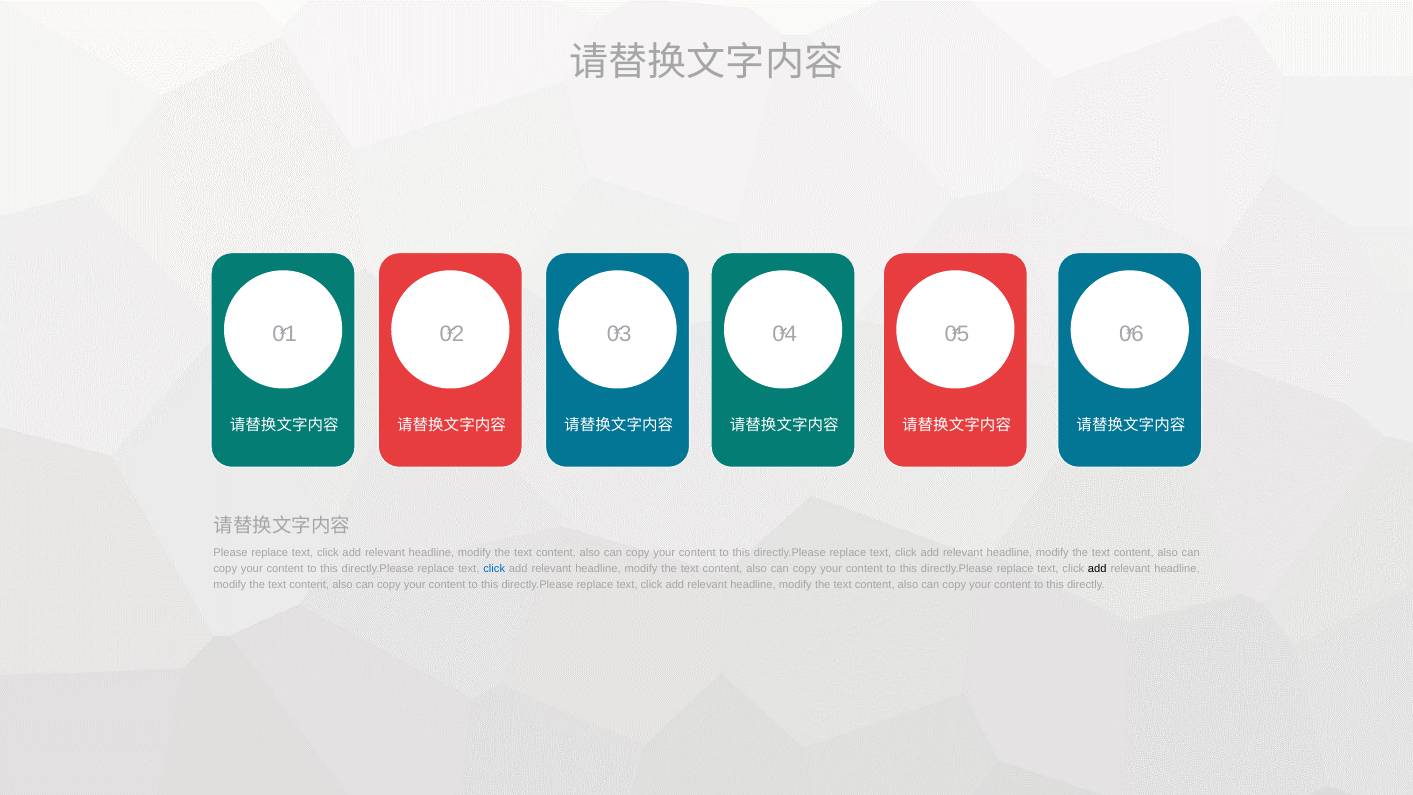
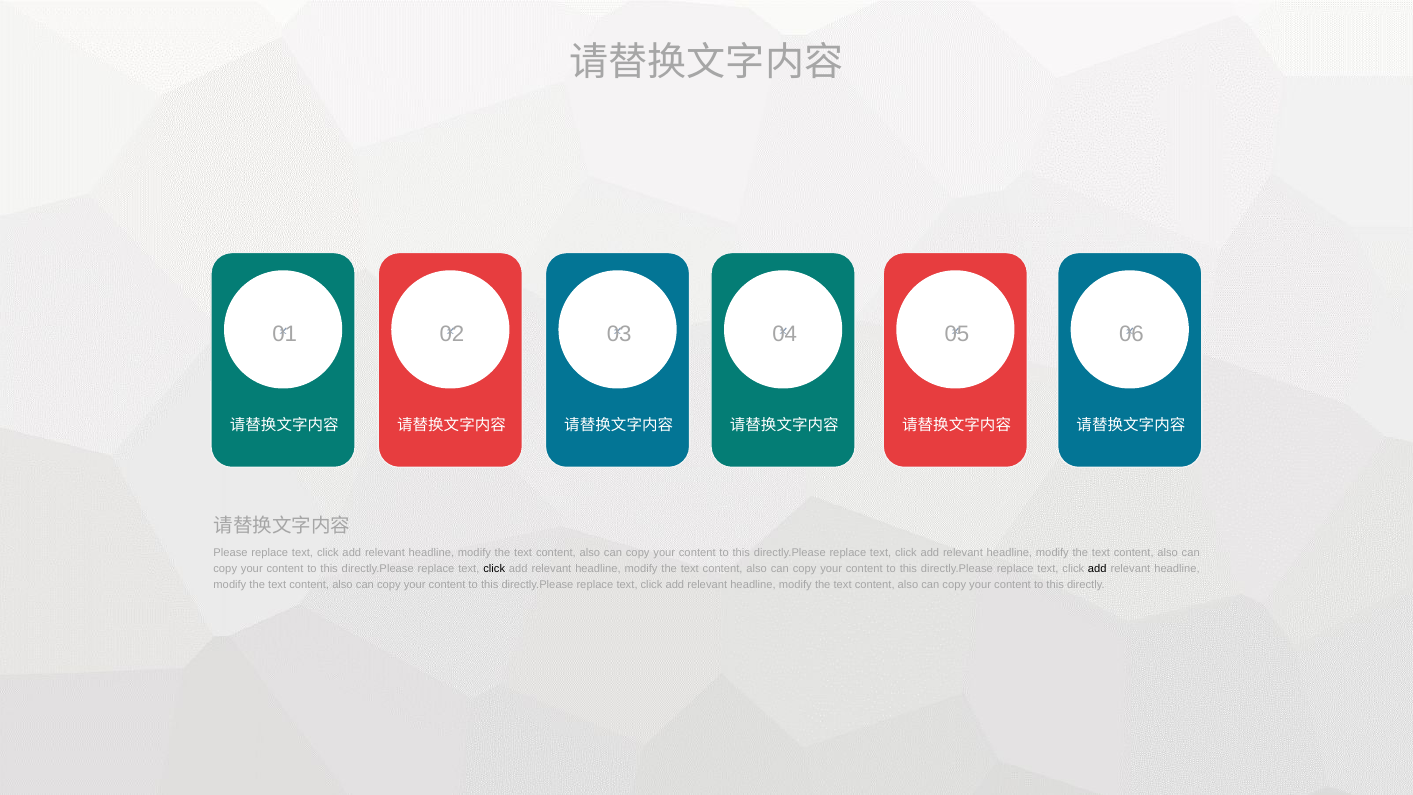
click at (494, 569) colour: blue -> black
